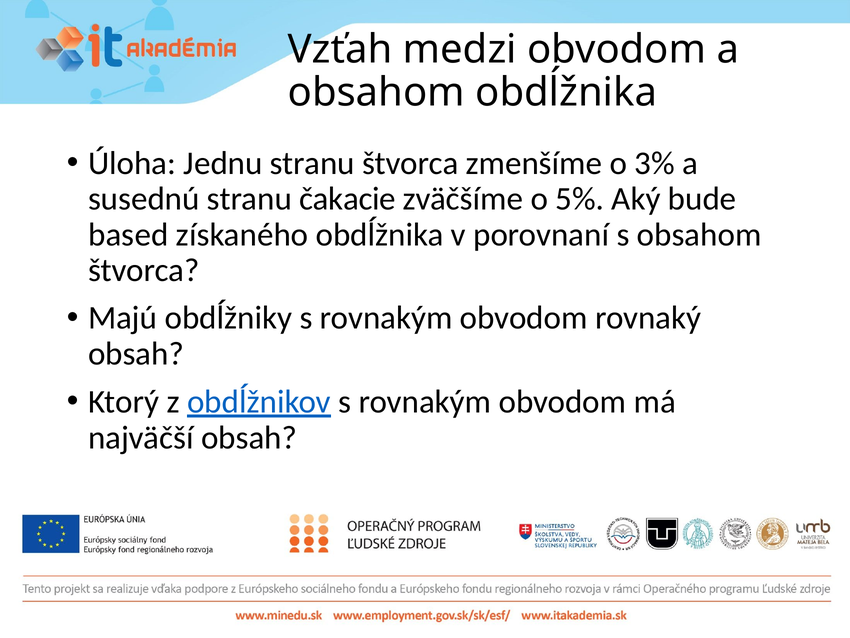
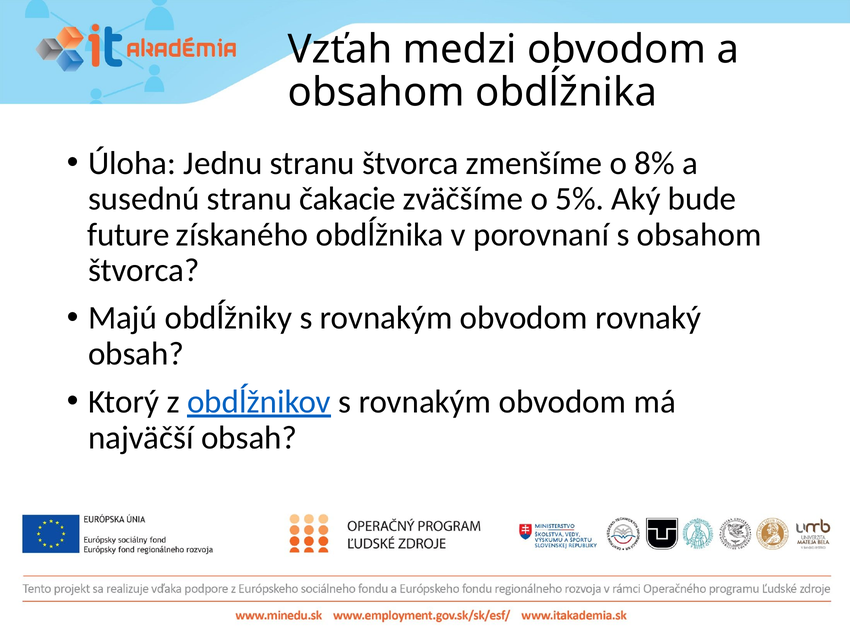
3%: 3% -> 8%
based: based -> future
